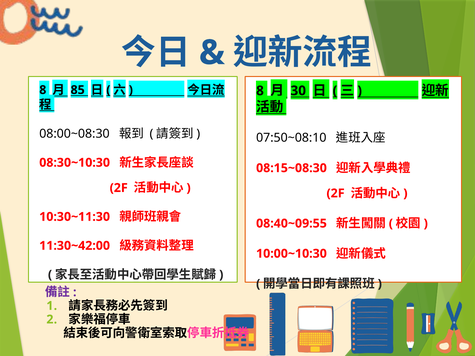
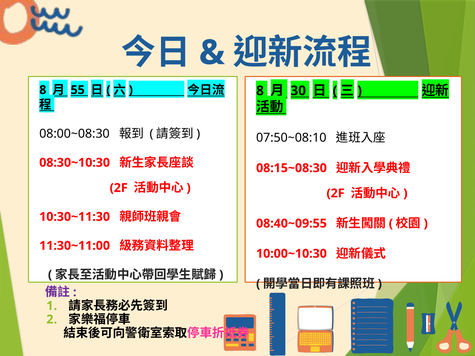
85: 85 -> 55
11:30~42:00: 11:30~42:00 -> 11:30~11:00
